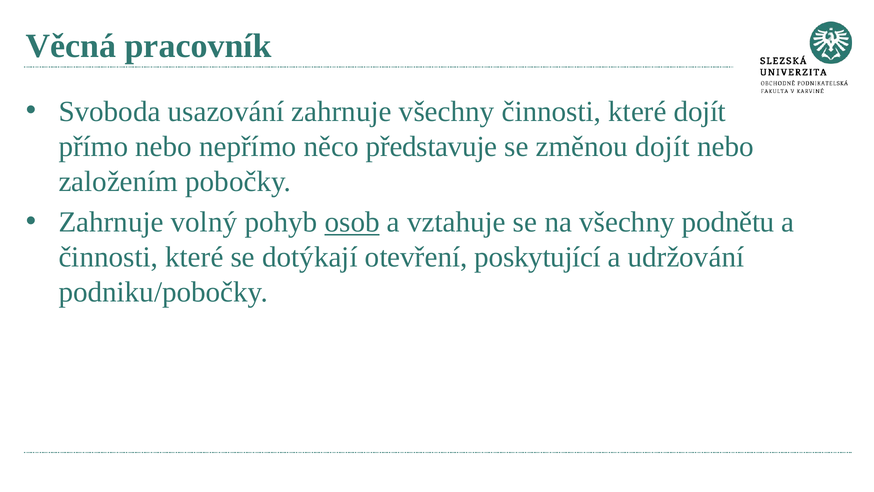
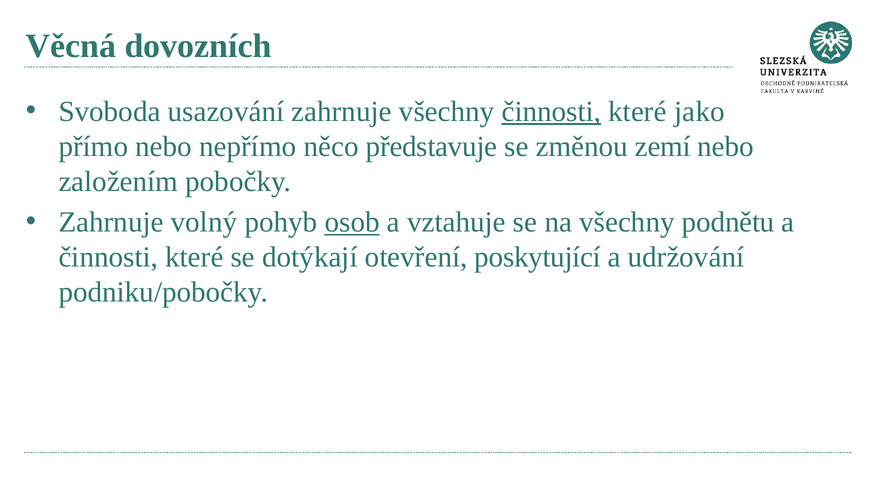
pracovník: pracovník -> dovozních
činnosti at (551, 111) underline: none -> present
které dojít: dojít -> jako
změnou dojít: dojít -> zemí
